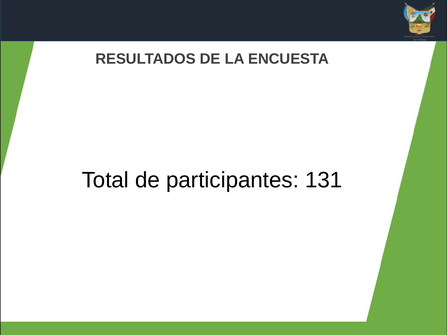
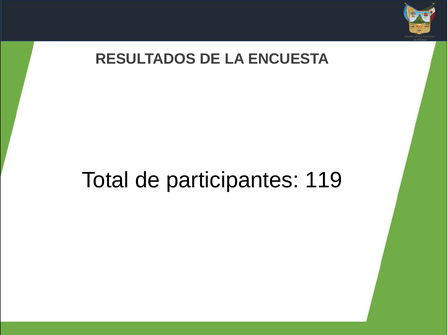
131: 131 -> 119
